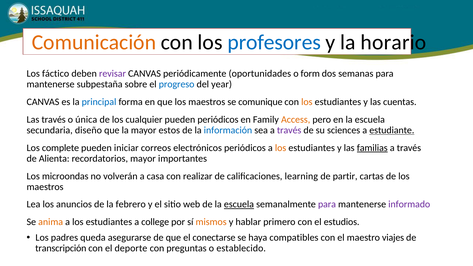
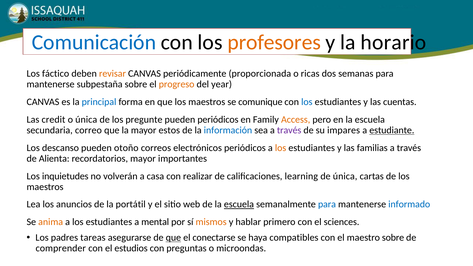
Comunicación colour: orange -> blue
profesores colour: blue -> orange
revisar colour: purple -> orange
oportunidades: oportunidades -> proporcionada
form: form -> ricas
progreso colour: blue -> orange
los at (307, 102) colour: orange -> blue
Las través: través -> credit
cualquier: cualquier -> pregunte
diseño: diseño -> correo
sciences: sciences -> impares
complete: complete -> descanso
iniciar: iniciar -> otoño
familias underline: present -> none
microondas: microondas -> inquietudes
de partir: partir -> única
febrero: febrero -> portátil
para at (327, 204) colour: purple -> blue
informado colour: purple -> blue
college: college -> mental
estudios: estudios -> sciences
queda: queda -> tareas
que at (173, 238) underline: none -> present
maestro viajes: viajes -> sobre
transcripción: transcripción -> comprender
deporte: deporte -> estudios
establecido: establecido -> microondas
